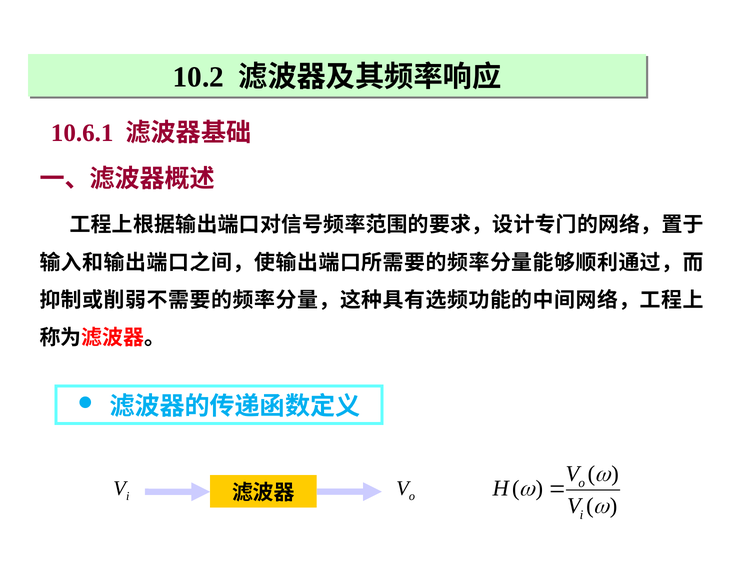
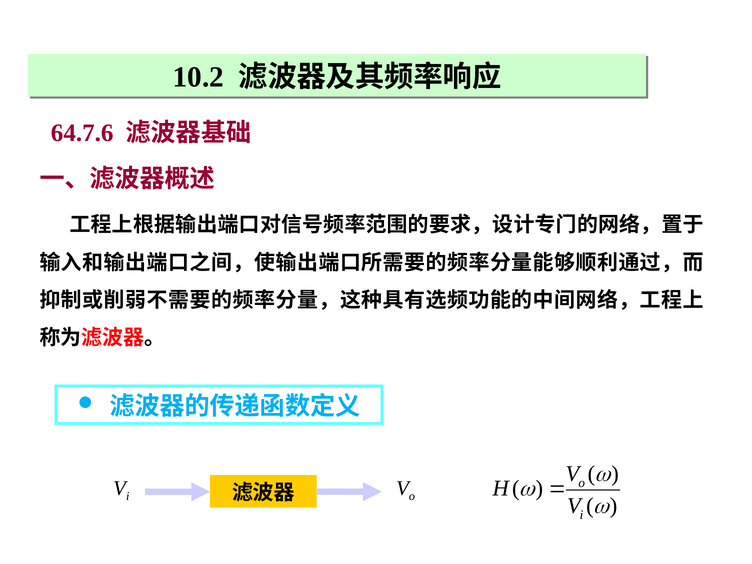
10.6.1: 10.6.1 -> 64.7.6
